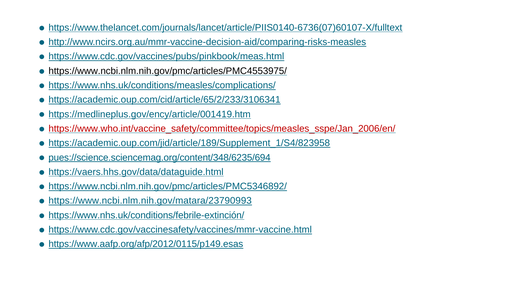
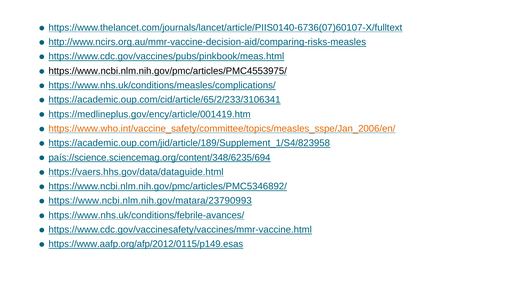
https://www.who.int/vaccine_safety/committee/topics/measles_sspe/Jan_2006/en/ colour: red -> orange
pues://science.sciencemag.org/content/348/6235/694: pues://science.sciencemag.org/content/348/6235/694 -> país://science.sciencemag.org/content/348/6235/694
https://www.nhs.uk/conditions/febrile-extinción/: https://www.nhs.uk/conditions/febrile-extinción/ -> https://www.nhs.uk/conditions/febrile-avances/
